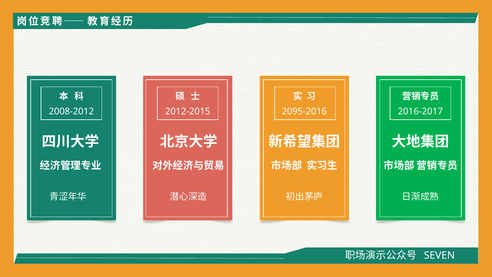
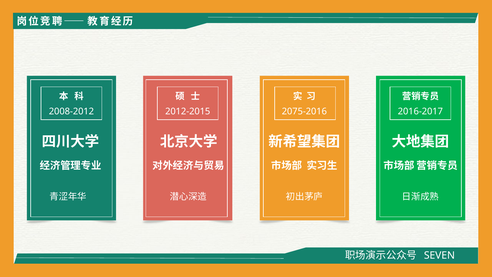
2095-2016: 2095-2016 -> 2075-2016
